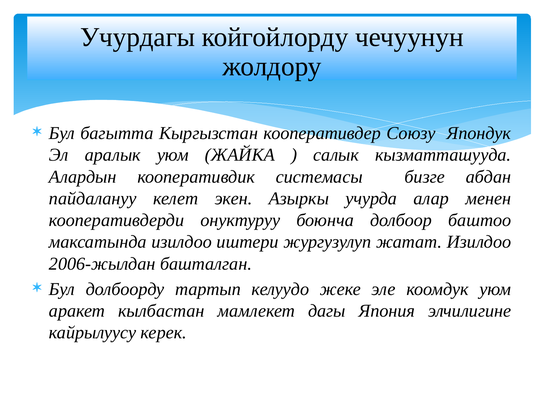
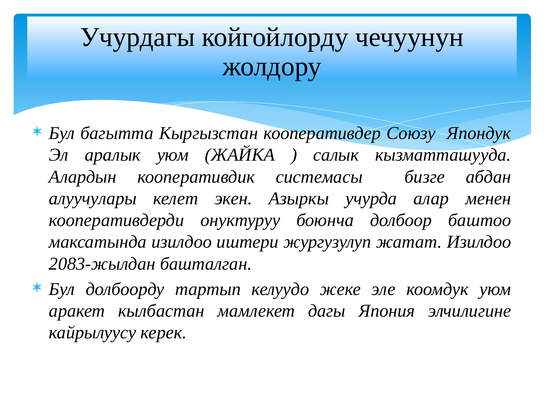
пайдалануу: пайдалануу -> алуучулары
2006-жылдан: 2006-жылдан -> 2083-жылдан
